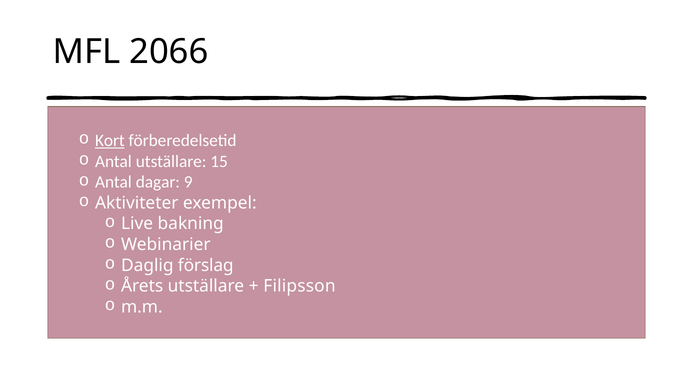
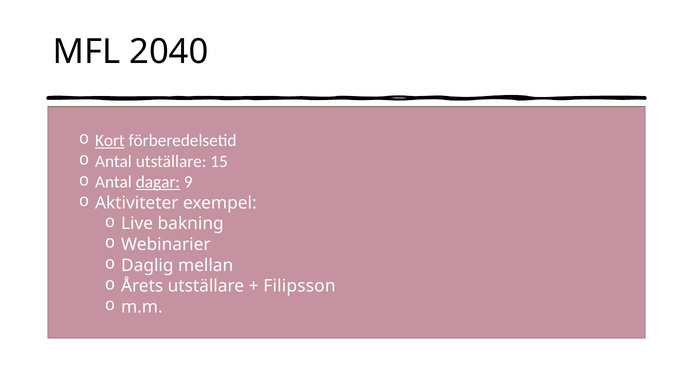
2066: 2066 -> 2040
dagar underline: none -> present
förslag: förslag -> mellan
